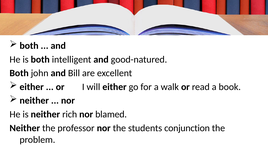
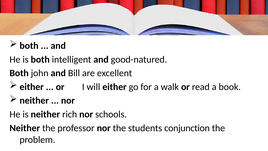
blamed: blamed -> schools
